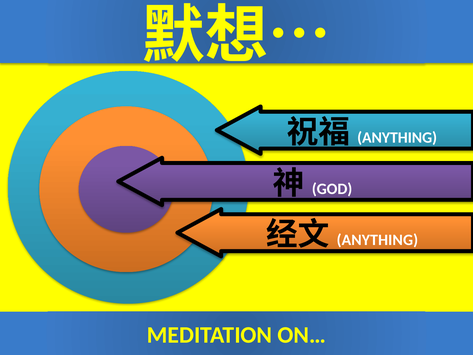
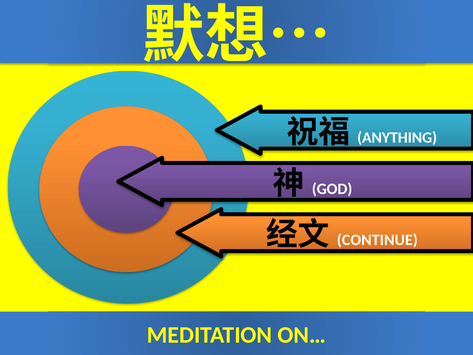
ANYTHING at (377, 240): ANYTHING -> CONTINUE
